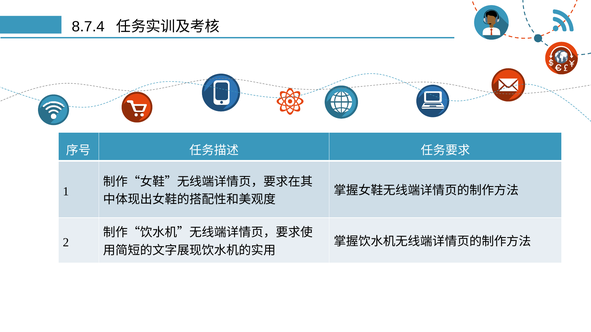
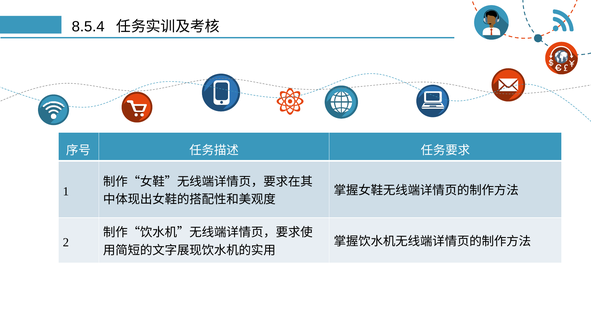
8.7.4: 8.7.4 -> 8.5.4
